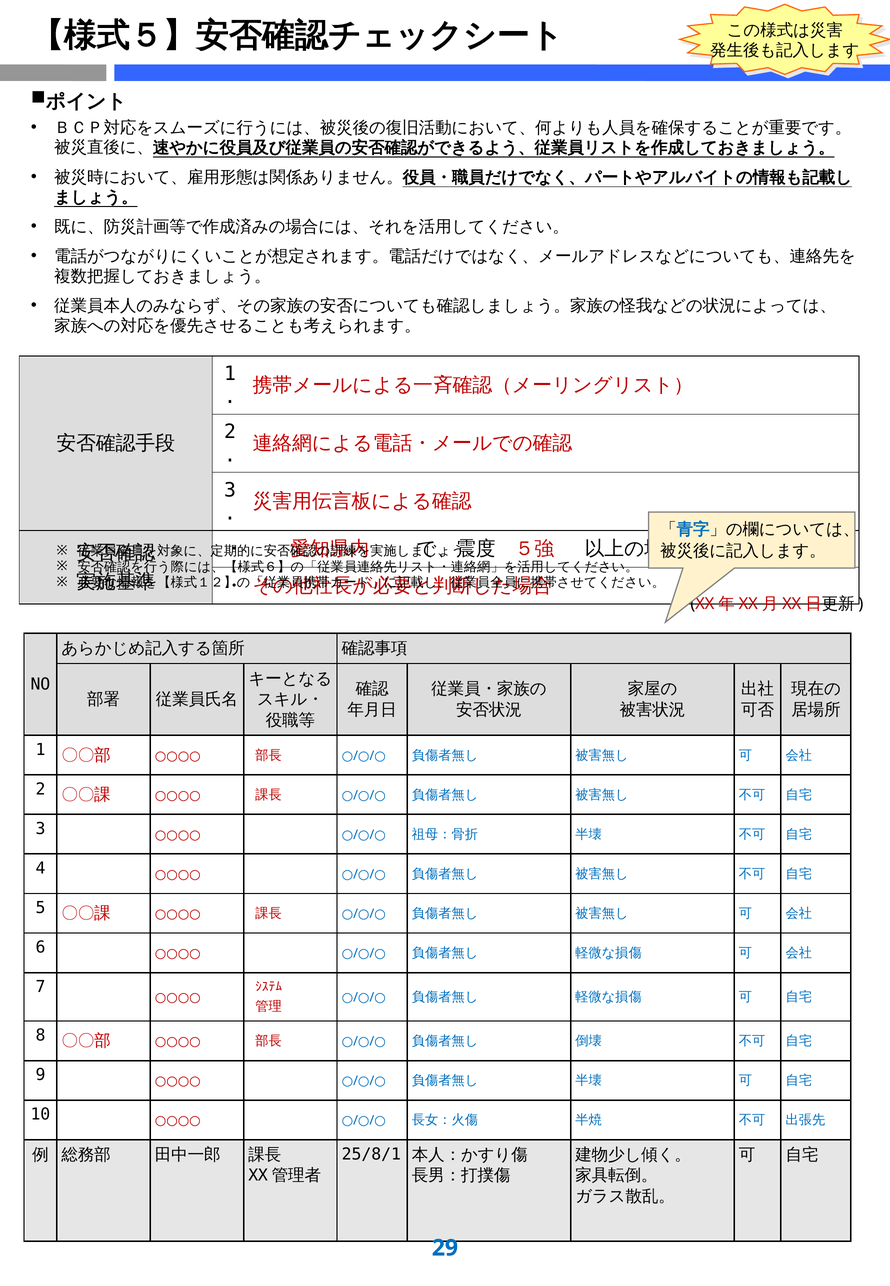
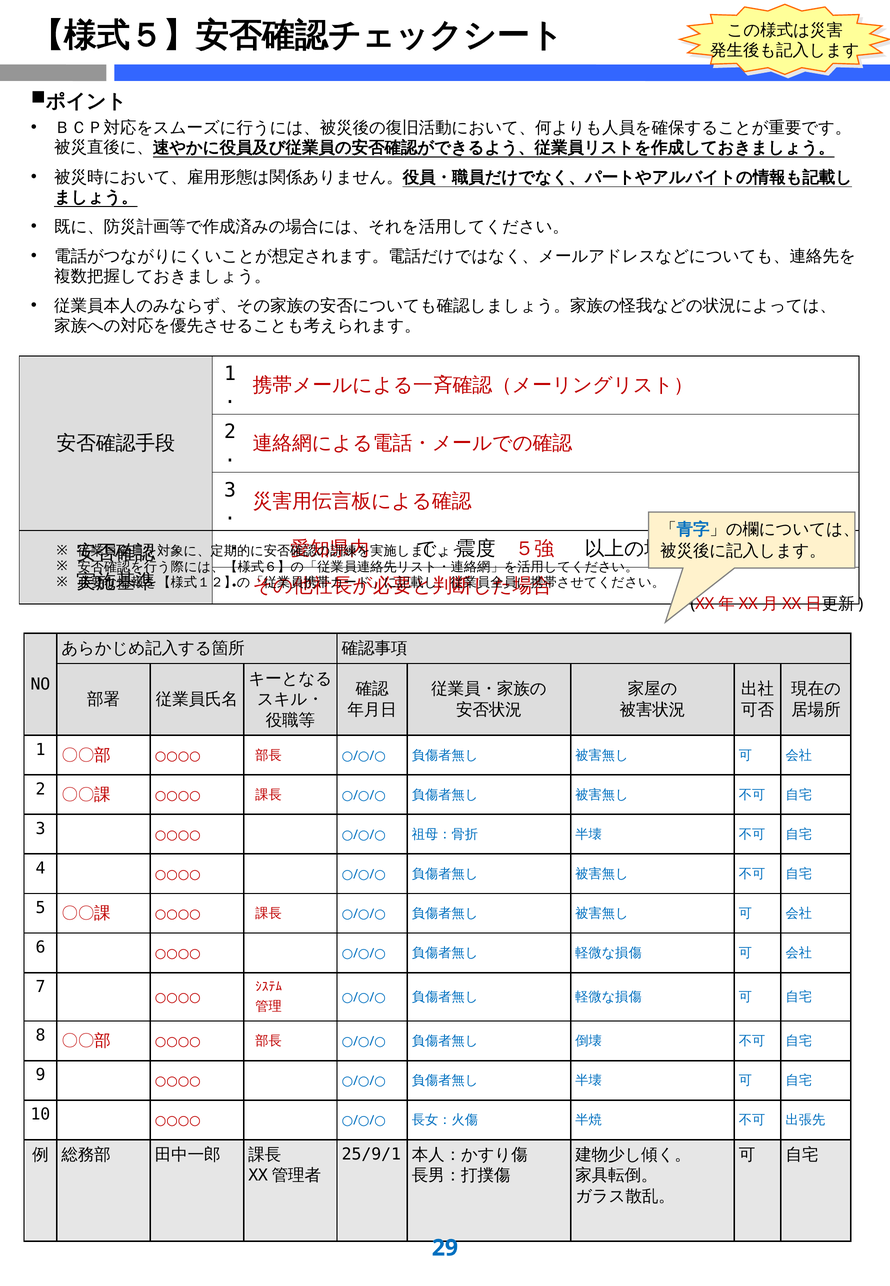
25/8/1: 25/8/1 -> 25/9/1
